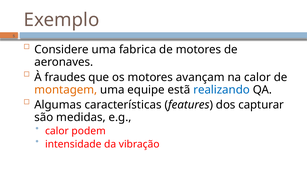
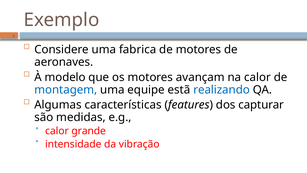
fraudes: fraudes -> modelo
montagem colour: orange -> blue
podem: podem -> grande
